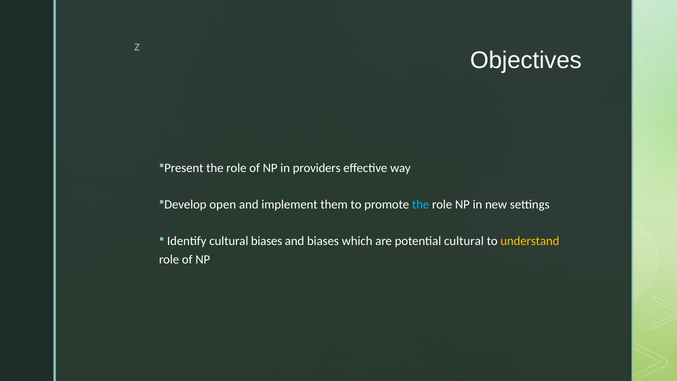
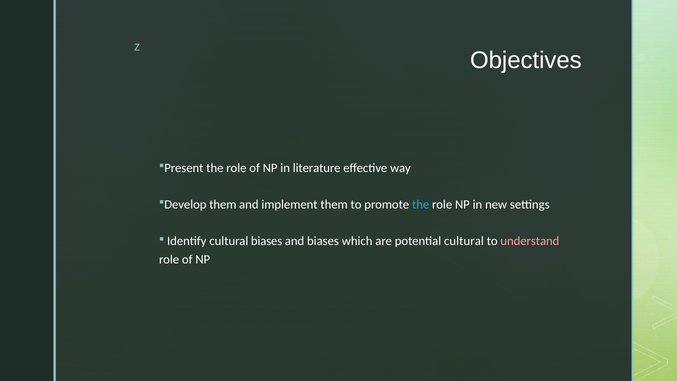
providers: providers -> literature
open at (223, 205): open -> them
understand colour: yellow -> pink
